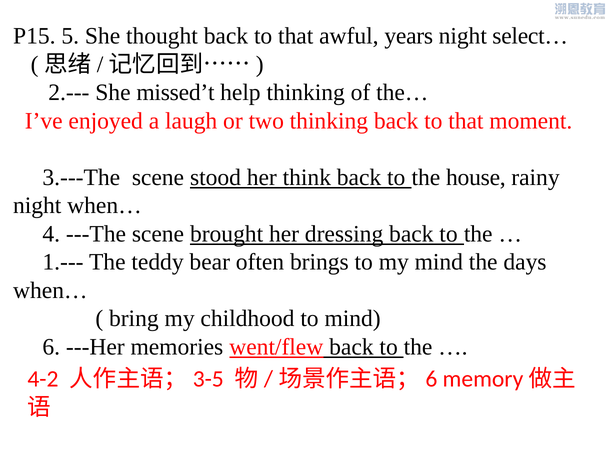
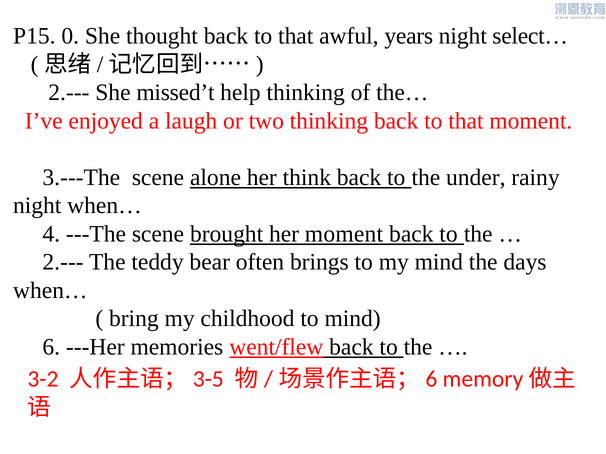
5: 5 -> 0
stood: stood -> alone
house: house -> under
her dressing: dressing -> moment
1.--- at (63, 262): 1.--- -> 2.---
4-2: 4-2 -> 3-2
